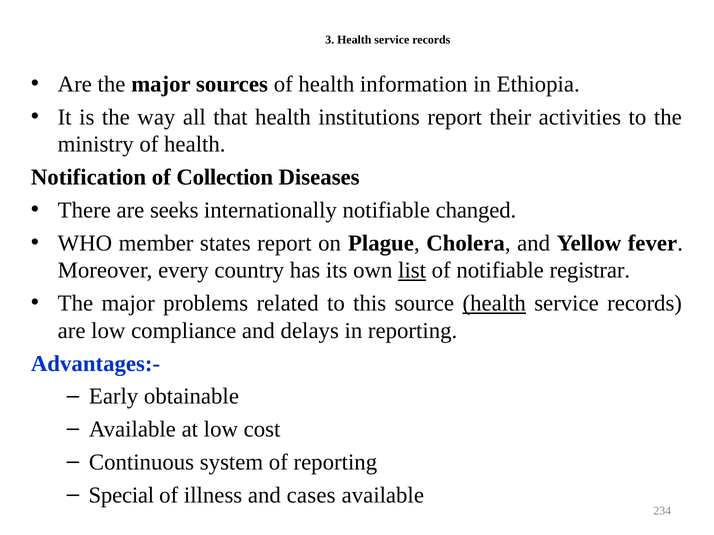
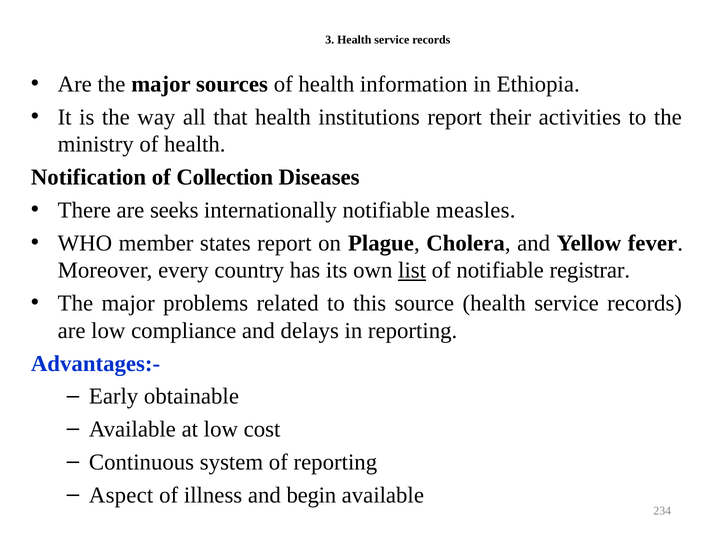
changed: changed -> measles
health at (494, 304) underline: present -> none
Special: Special -> Aspect
cases: cases -> begin
